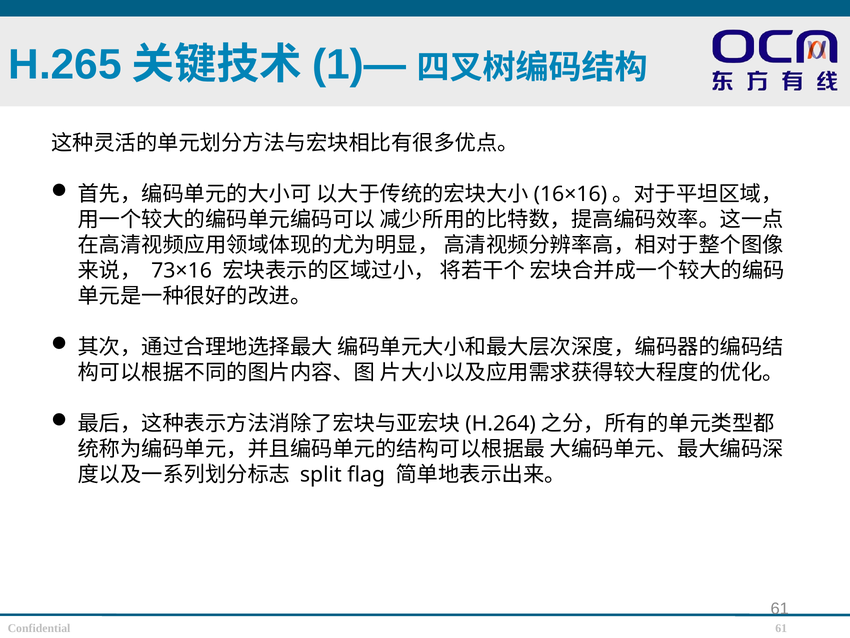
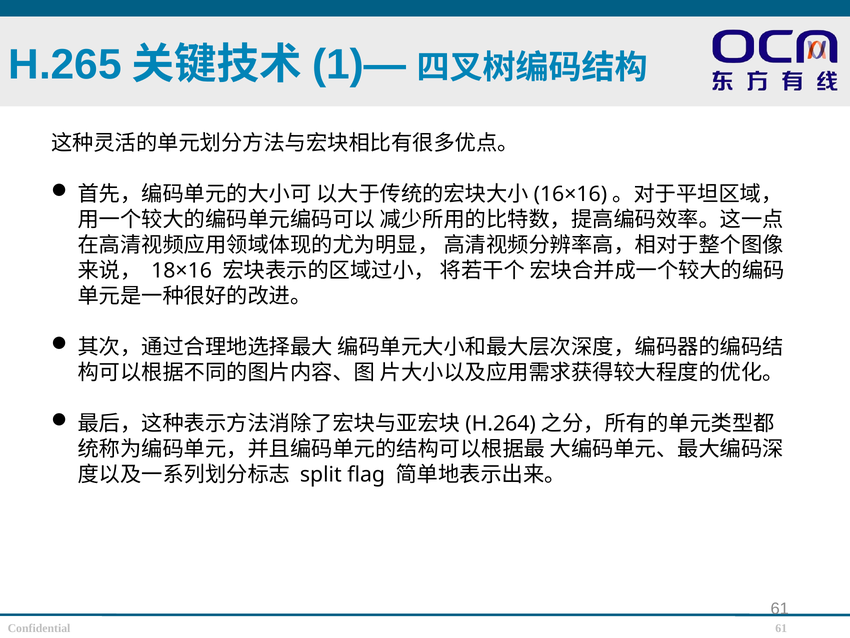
73×16: 73×16 -> 18×16
